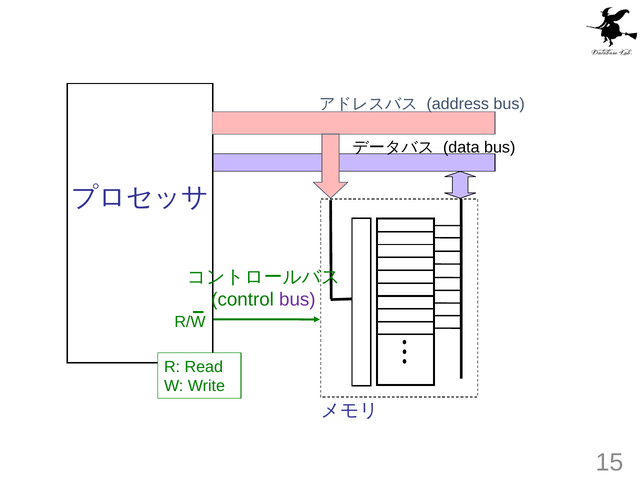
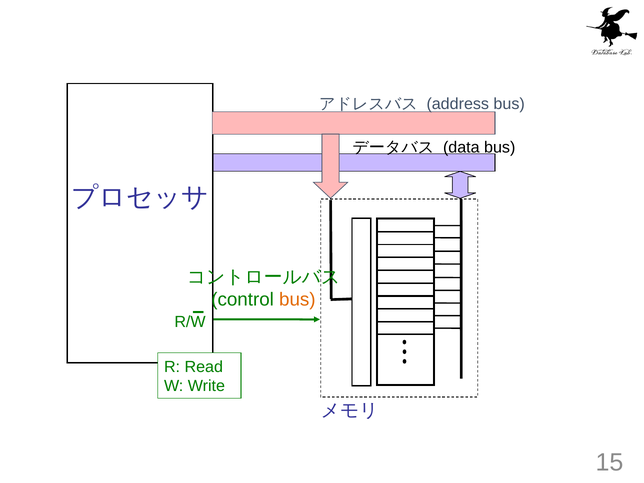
bus at (297, 300) colour: purple -> orange
